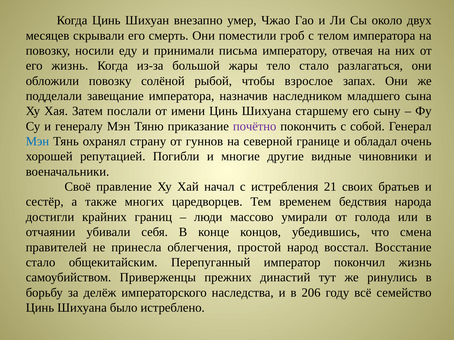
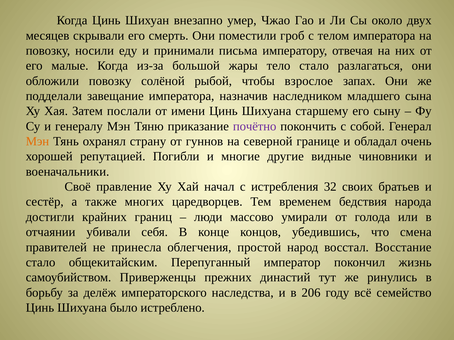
его жизнь: жизнь -> малые
Мэн at (37, 142) colour: blue -> orange
21: 21 -> 32
